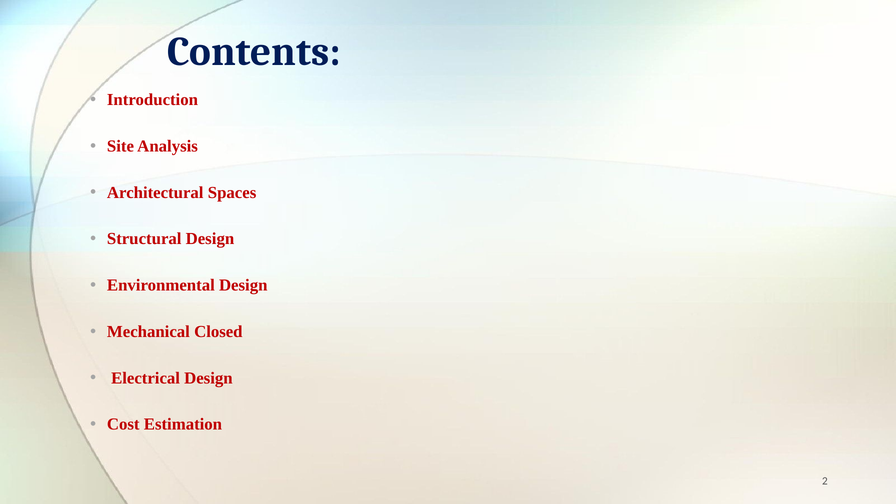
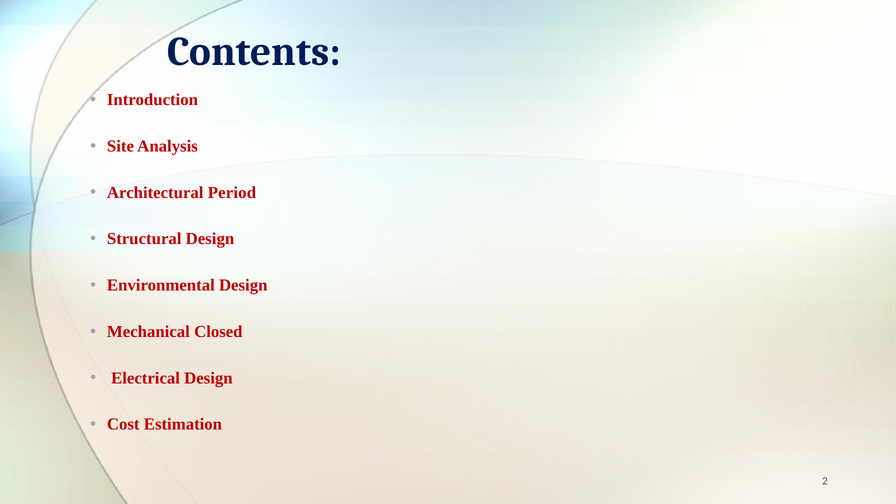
Spaces: Spaces -> Period
